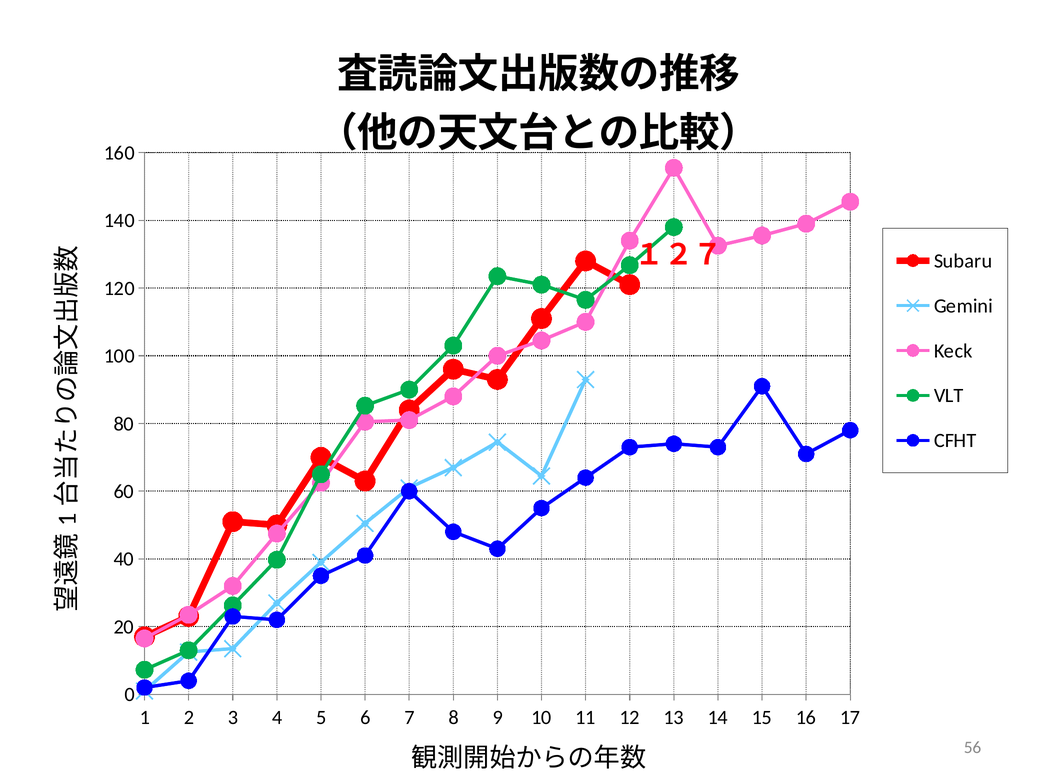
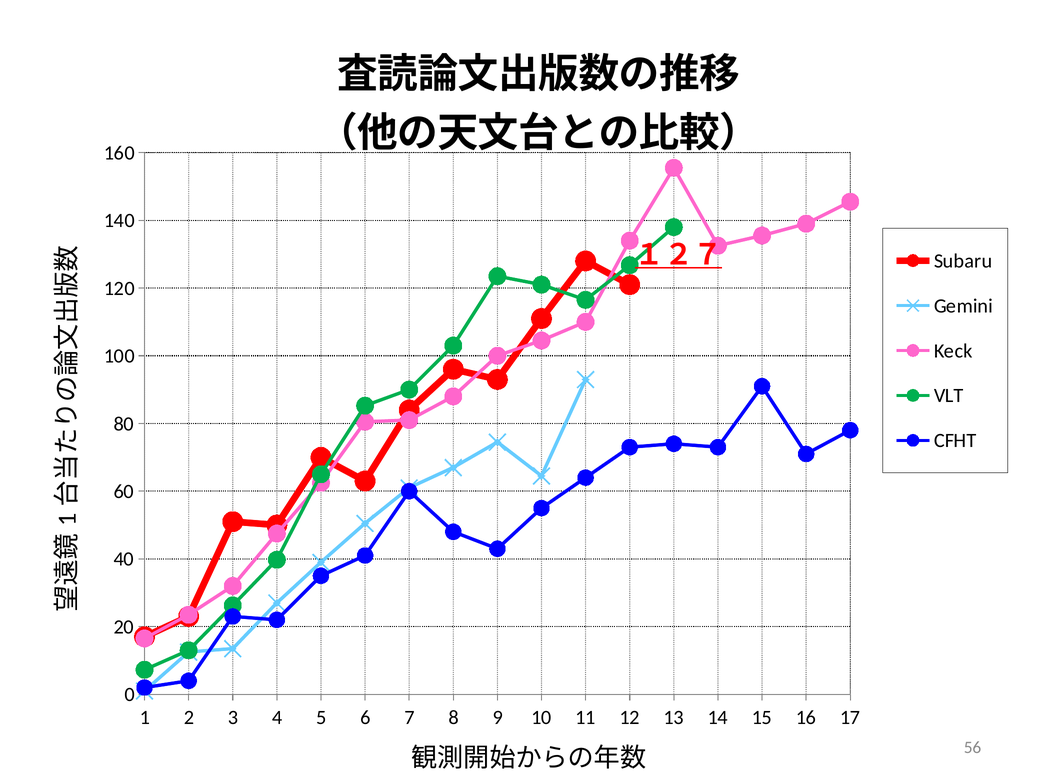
１２７ underline: none -> present
